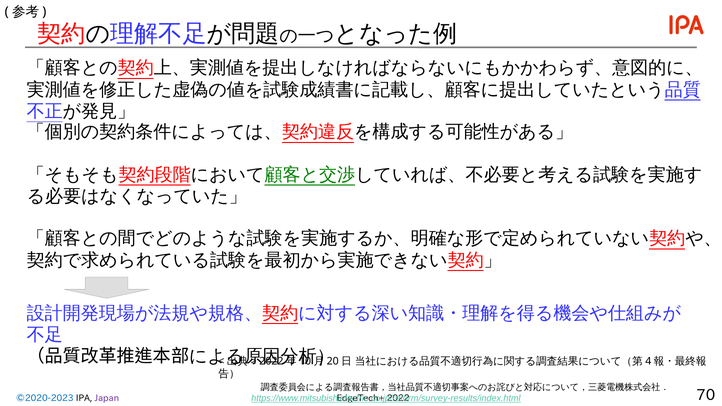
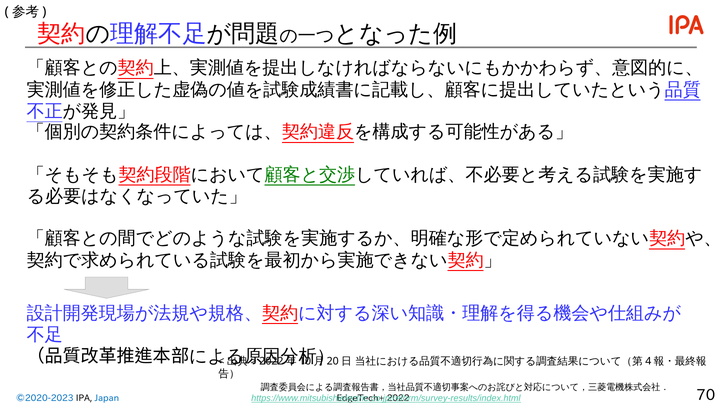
Japan colour: purple -> blue
